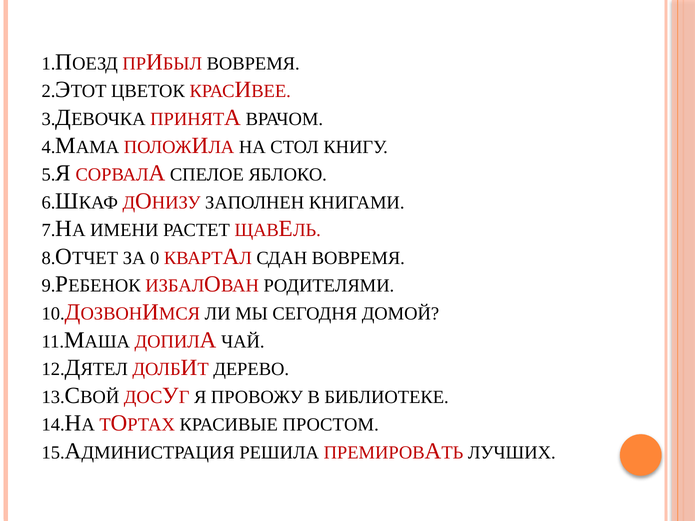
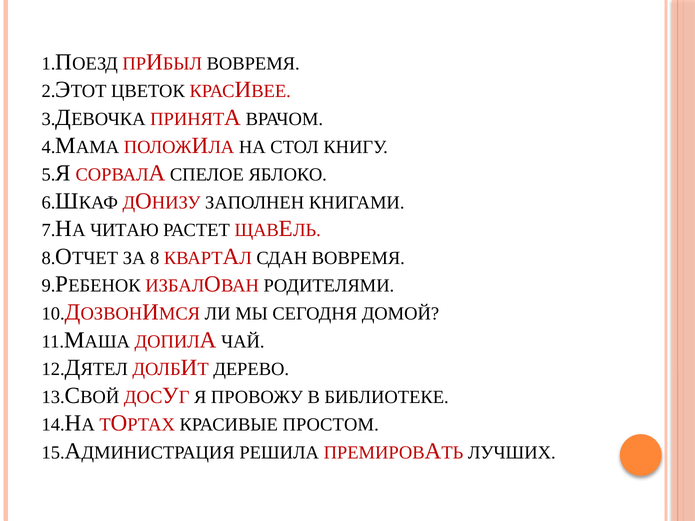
ИМЕНИ: ИМЕНИ -> ЧИТАЮ
ЗА 0: 0 -> 8
